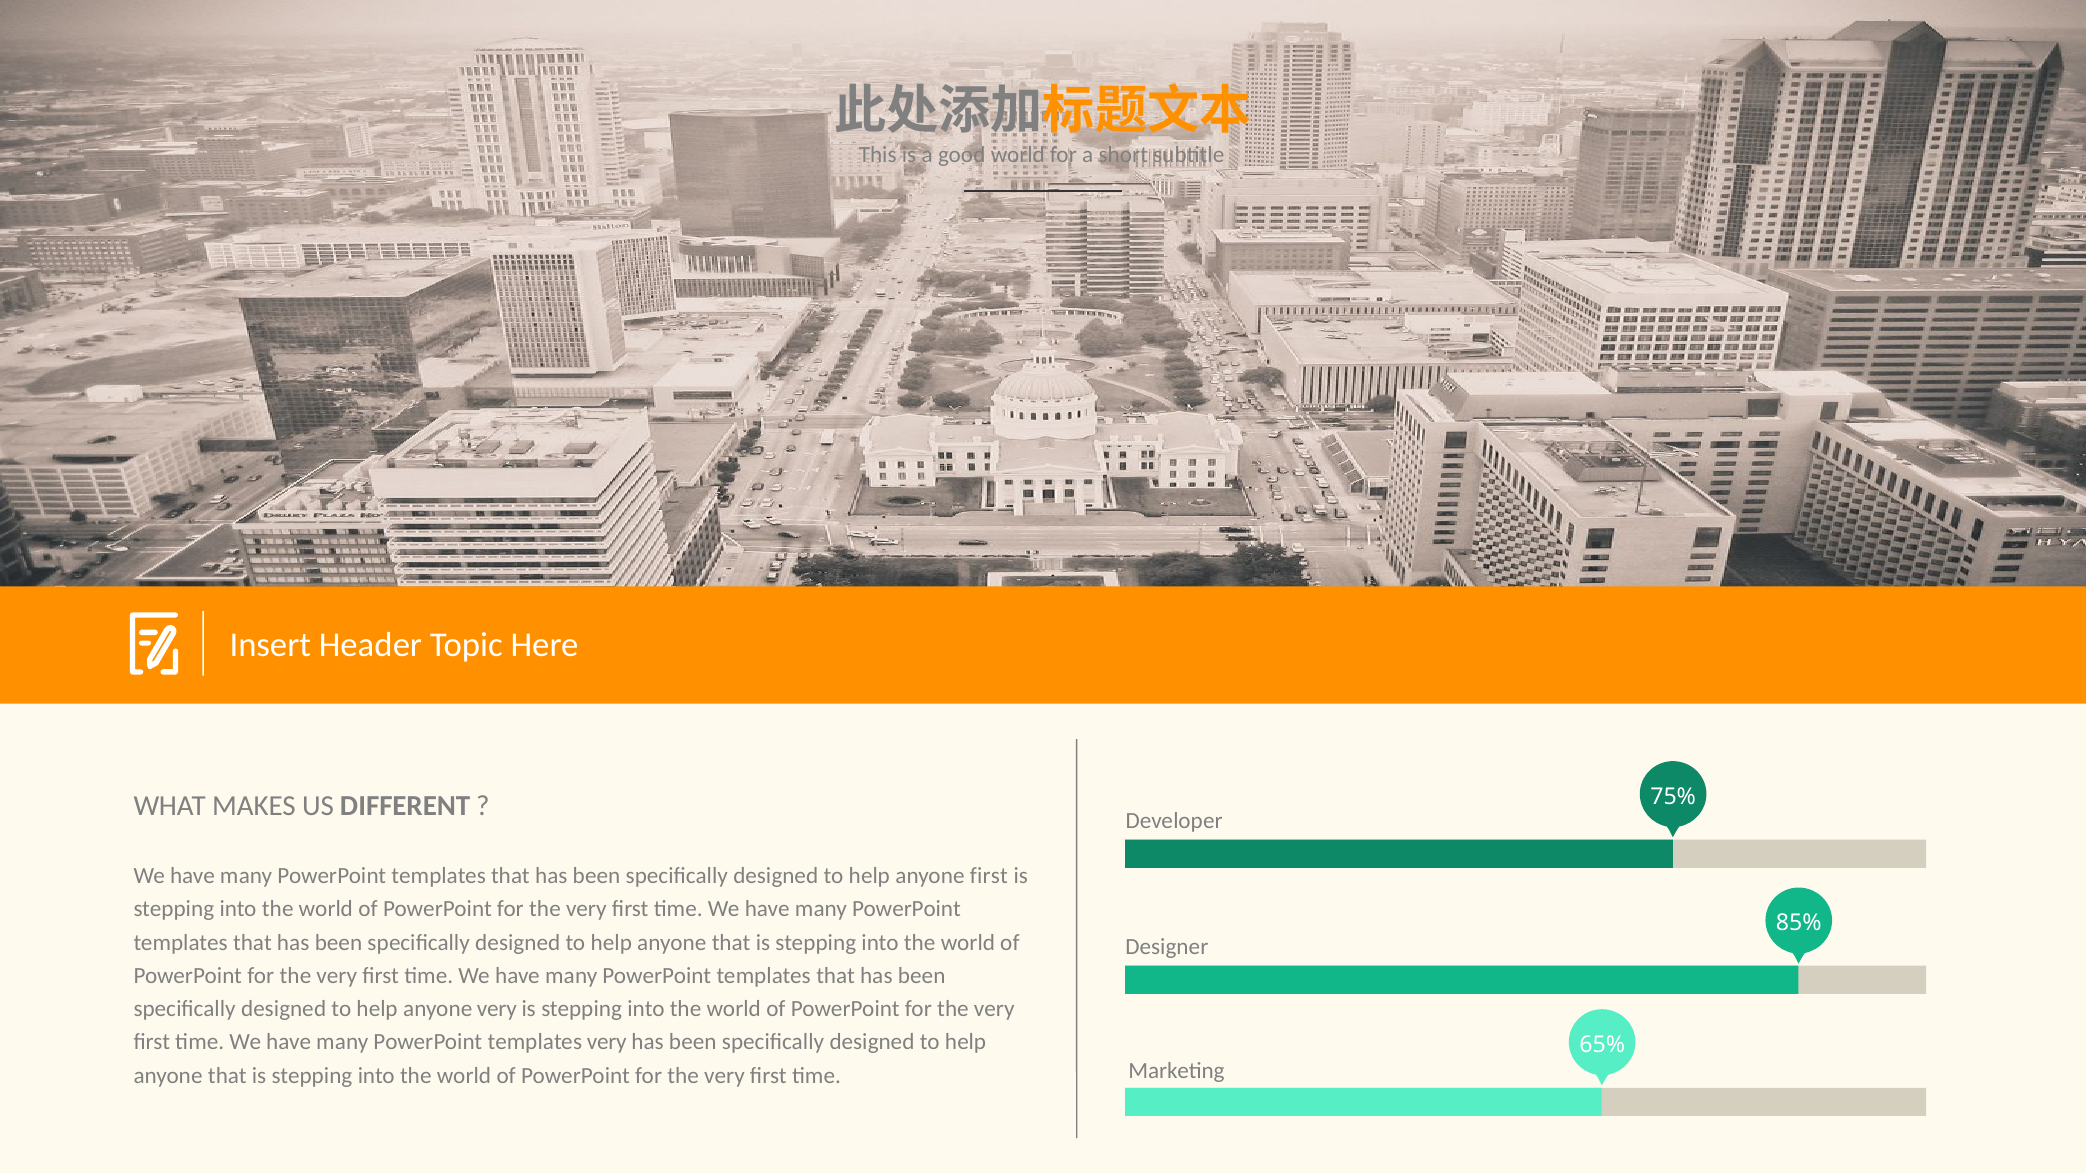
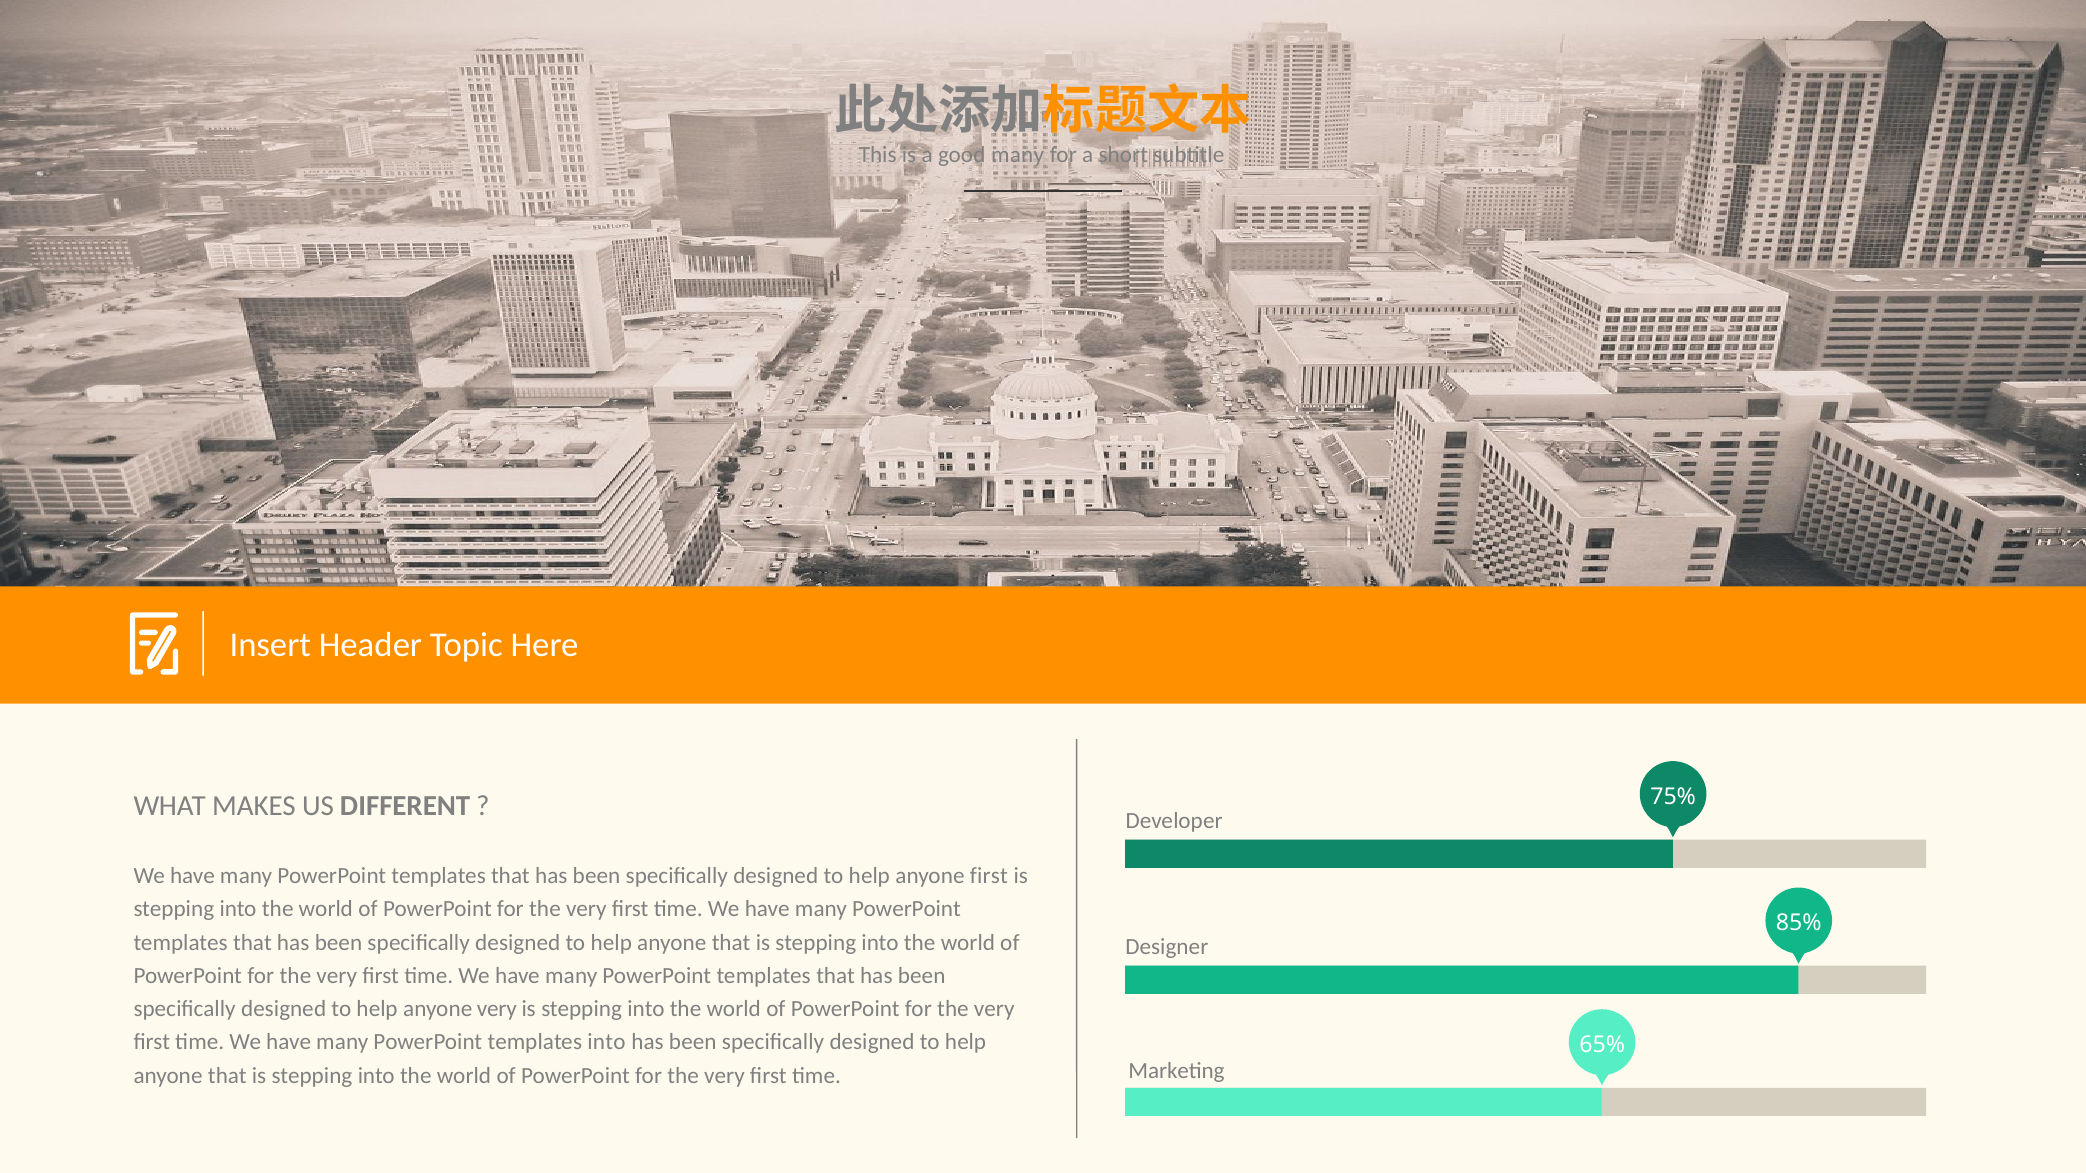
good world: world -> many
templates very: very -> into
